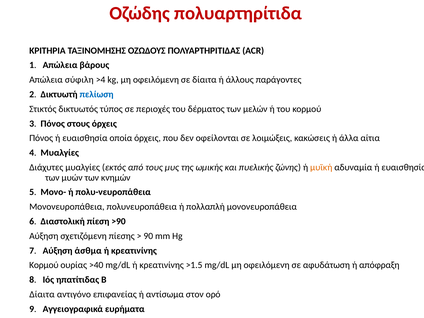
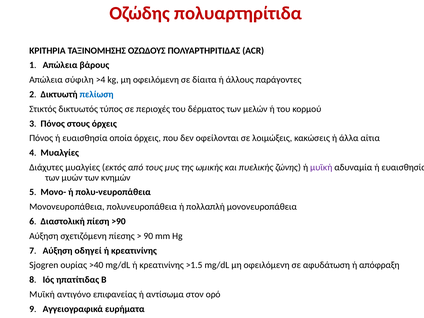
μυϊκή at (321, 167) colour: orange -> purple
άσθμα: άσθμα -> οδηγεί
Κορμού at (44, 265): Κορμού -> Sjogren
Δίαιτα at (42, 294): Δίαιτα -> Μυϊκή
